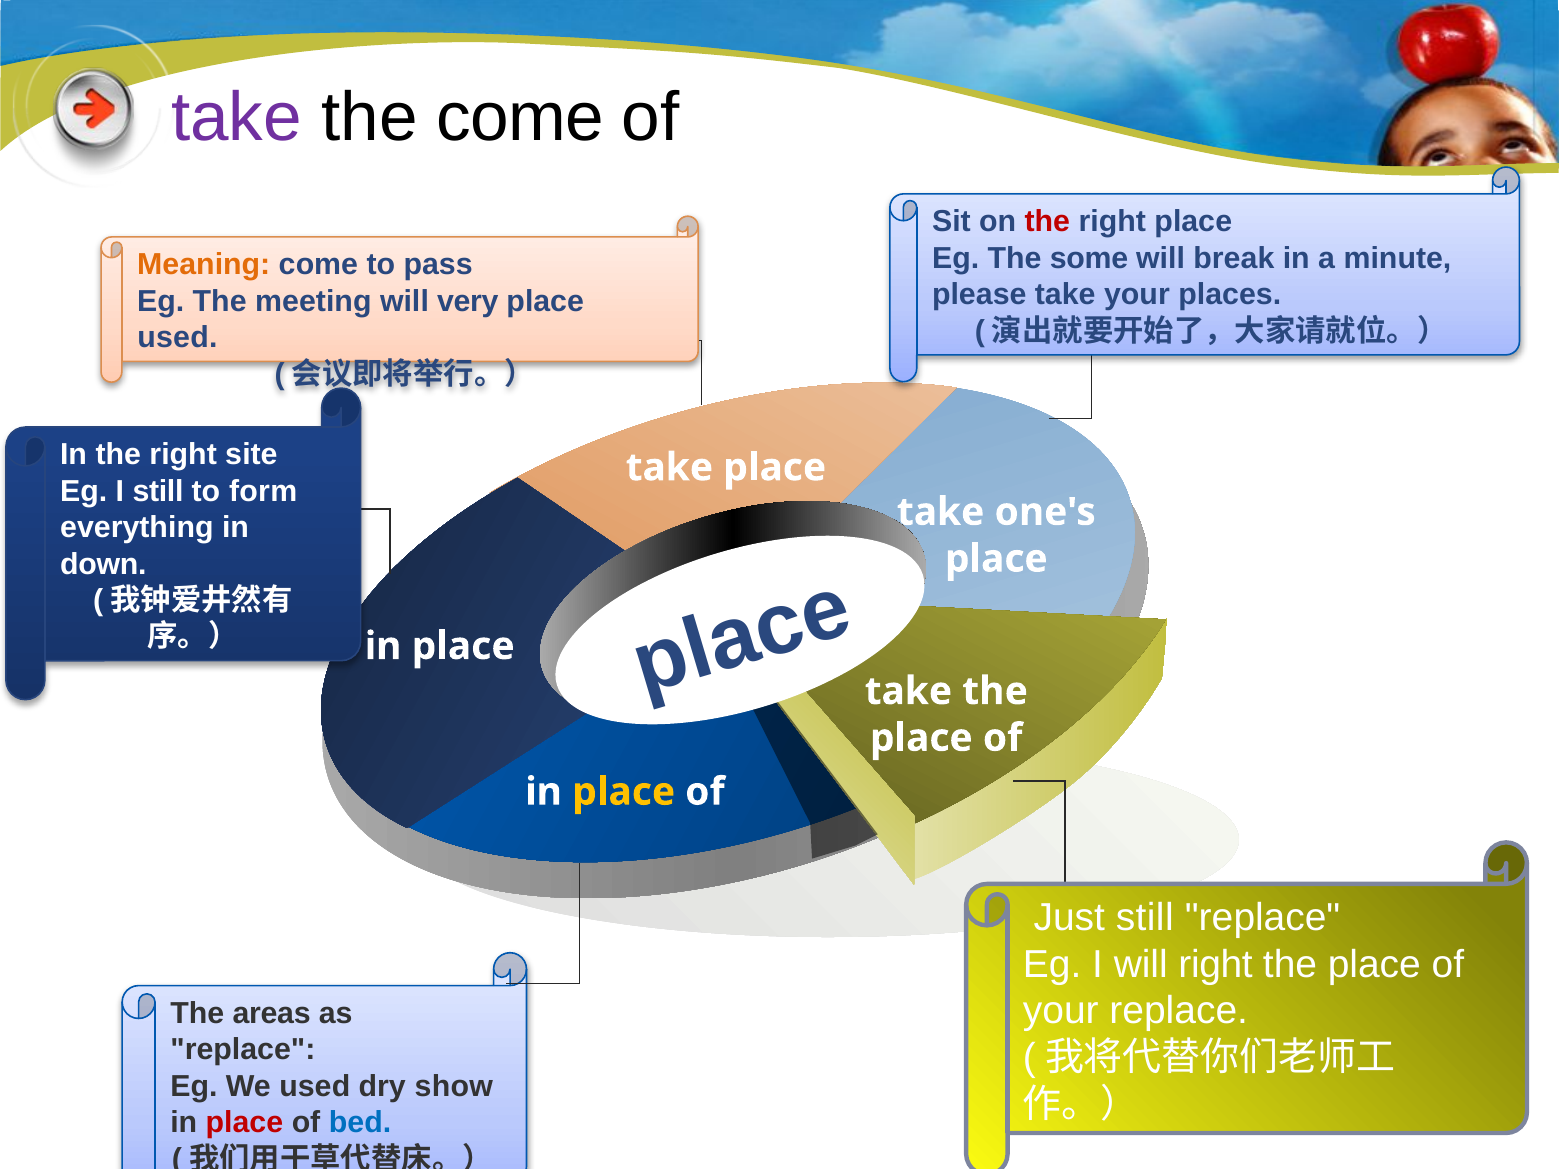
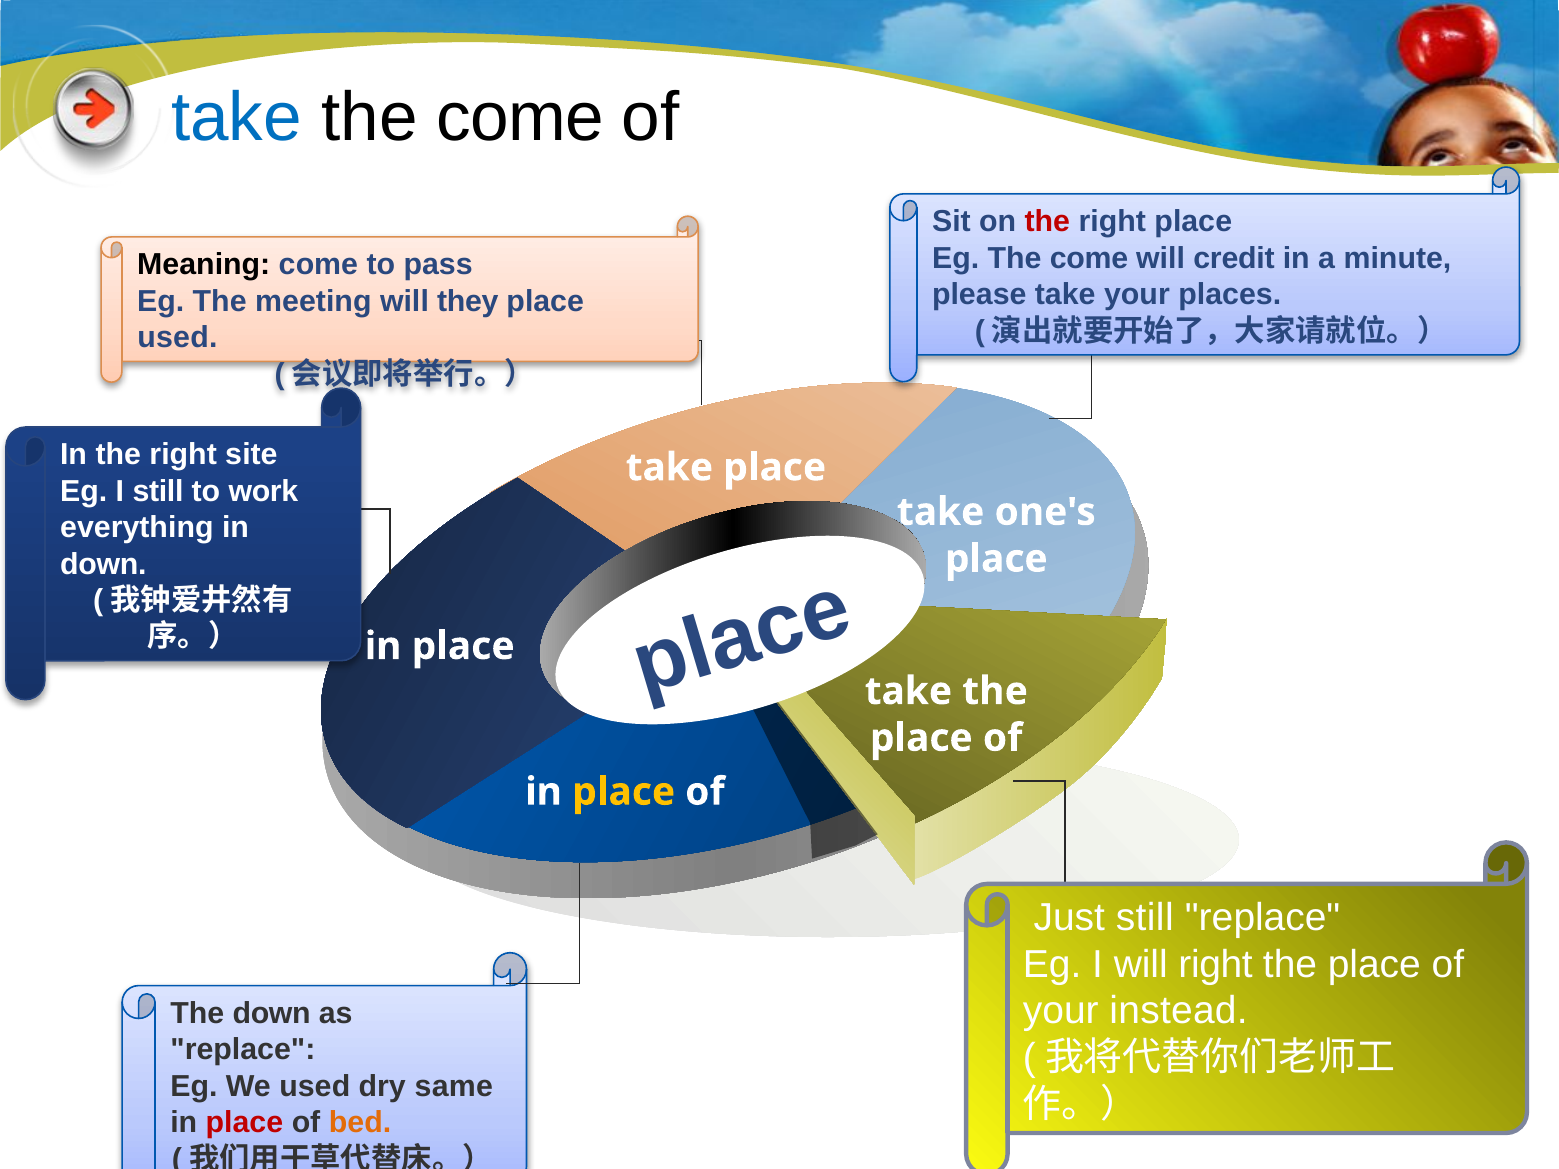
take at (237, 118) colour: purple -> blue
Eg The some: some -> come
break: break -> credit
Meaning colour: orange -> black
very: very -> they
form: form -> work
your replace: replace -> instead
The areas: areas -> down
show: show -> same
bed colour: blue -> orange
